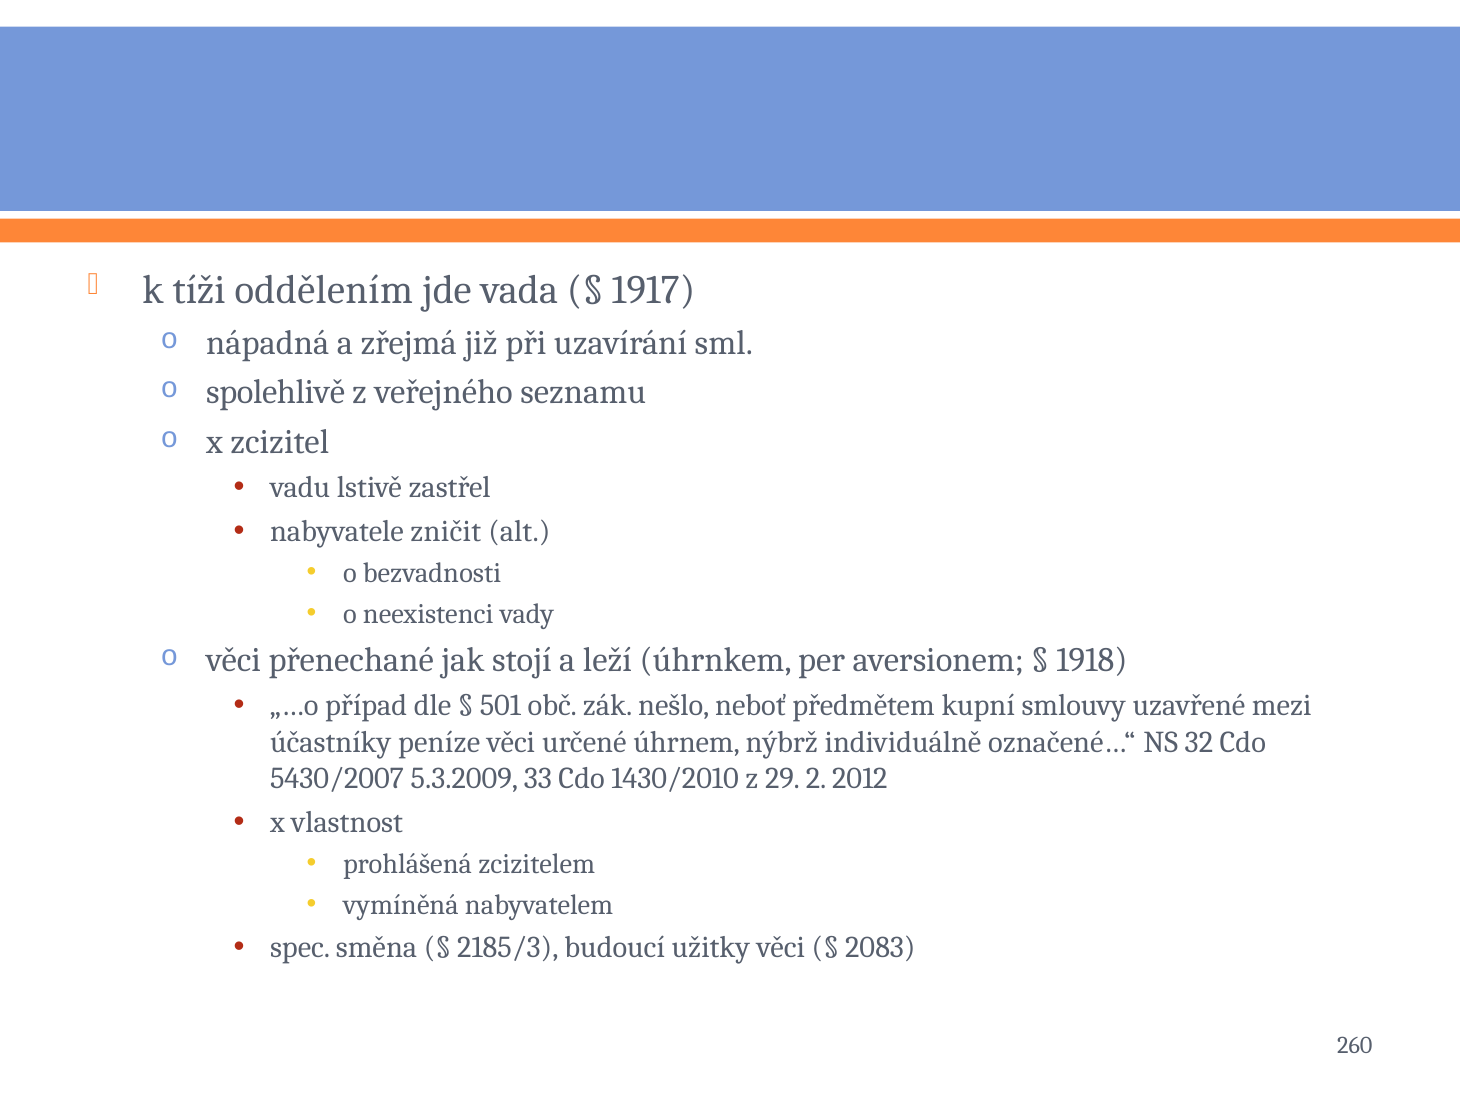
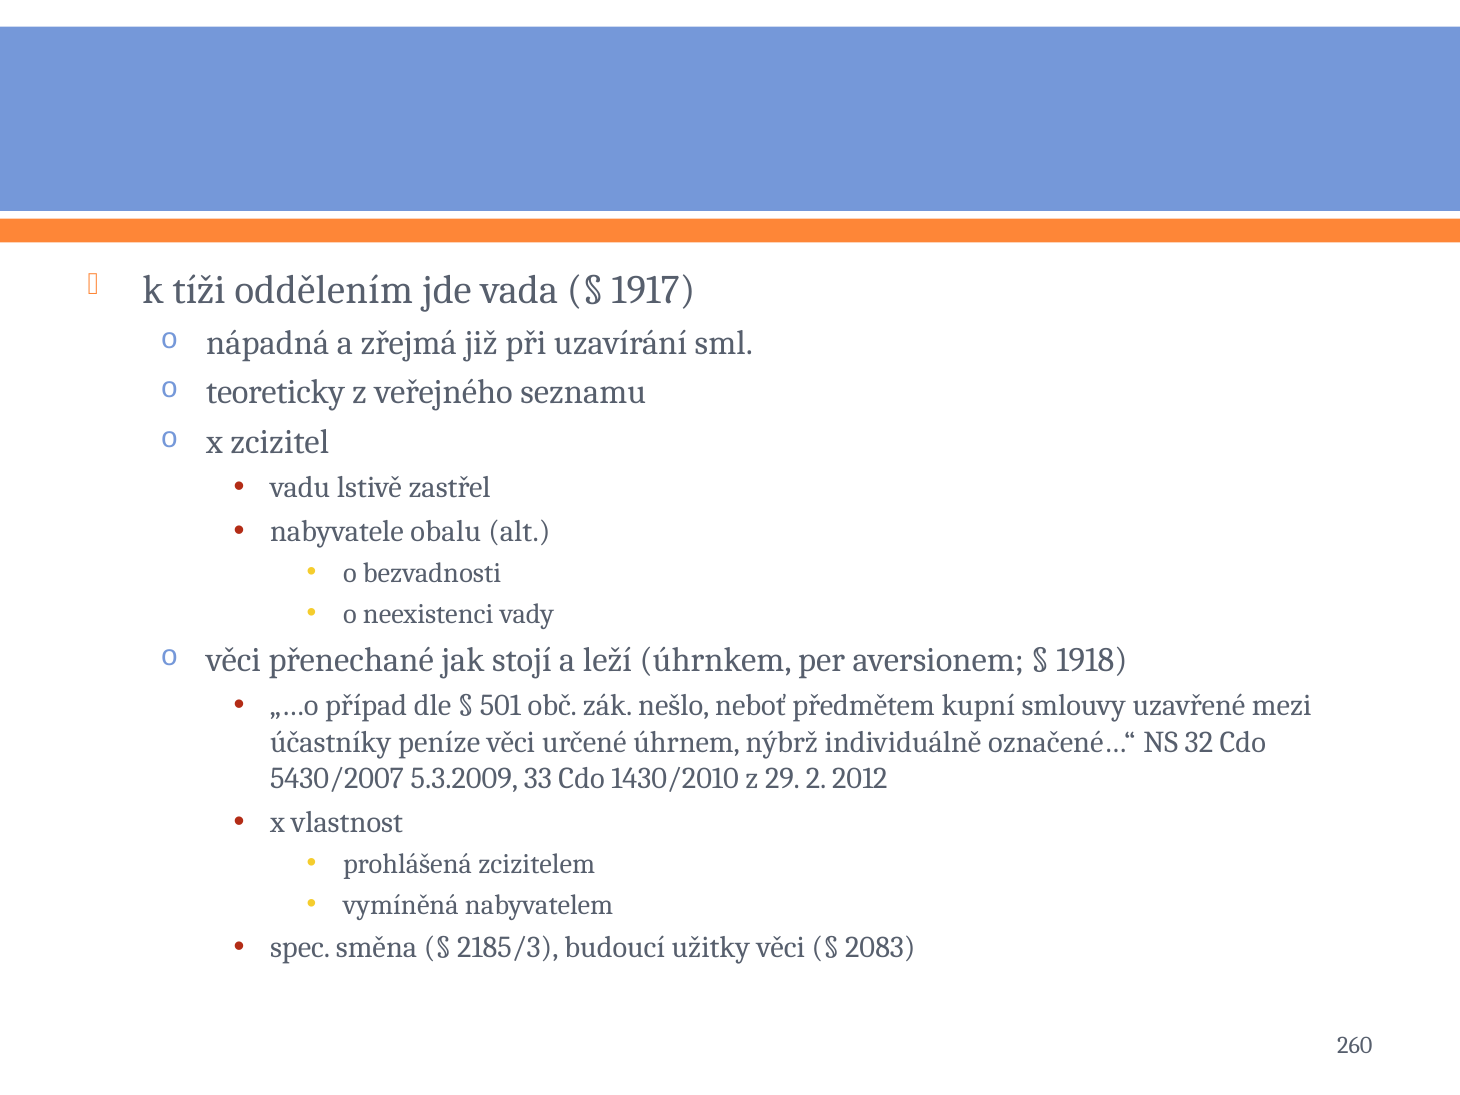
spolehlivě: spolehlivě -> teoreticky
zničit: zničit -> obalu
